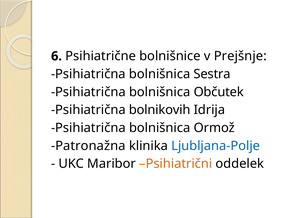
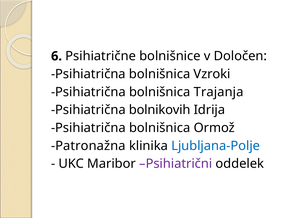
Prejšnje: Prejšnje -> Določen
Sestra: Sestra -> Vzroki
Občutek: Občutek -> Trajanja
Psihiatrični colour: orange -> purple
